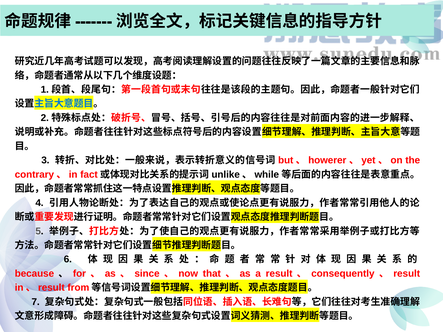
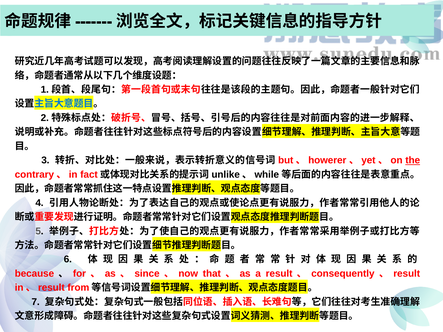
the underline: none -> present
